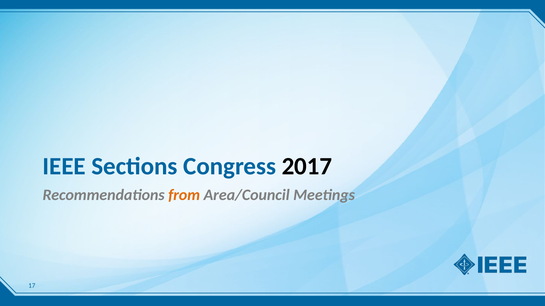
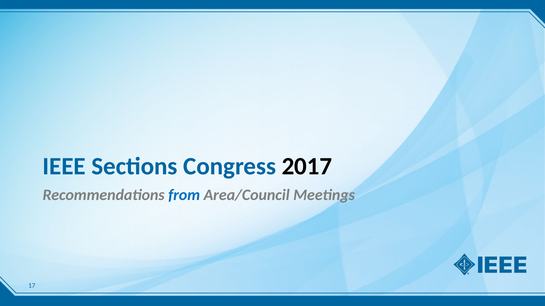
from colour: orange -> blue
